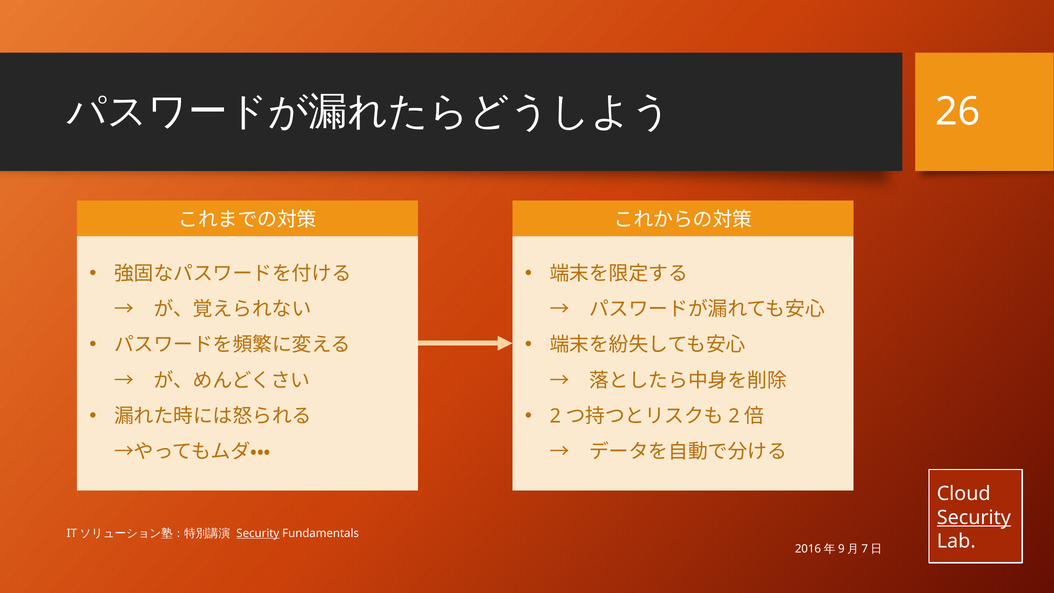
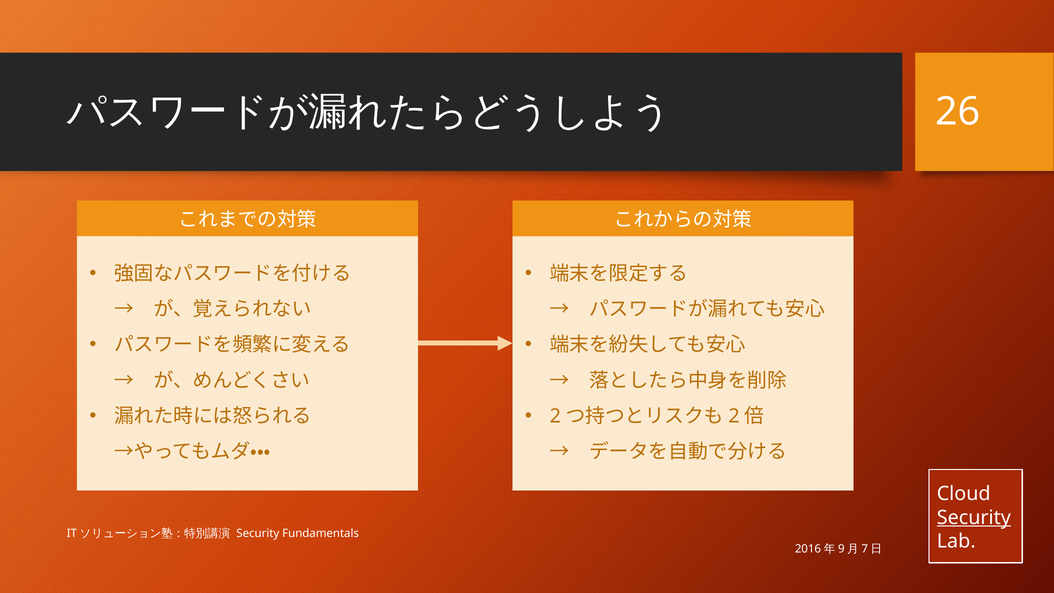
Security at (258, 533) underline: present -> none
